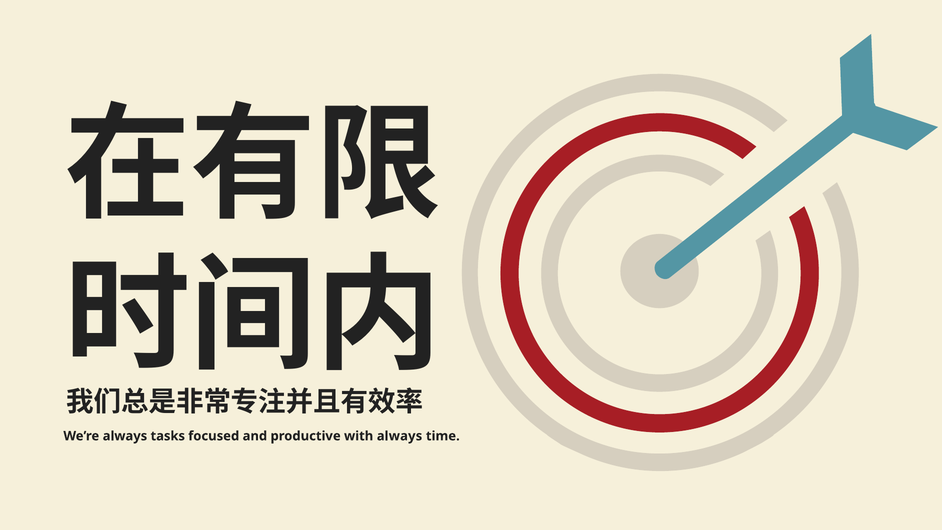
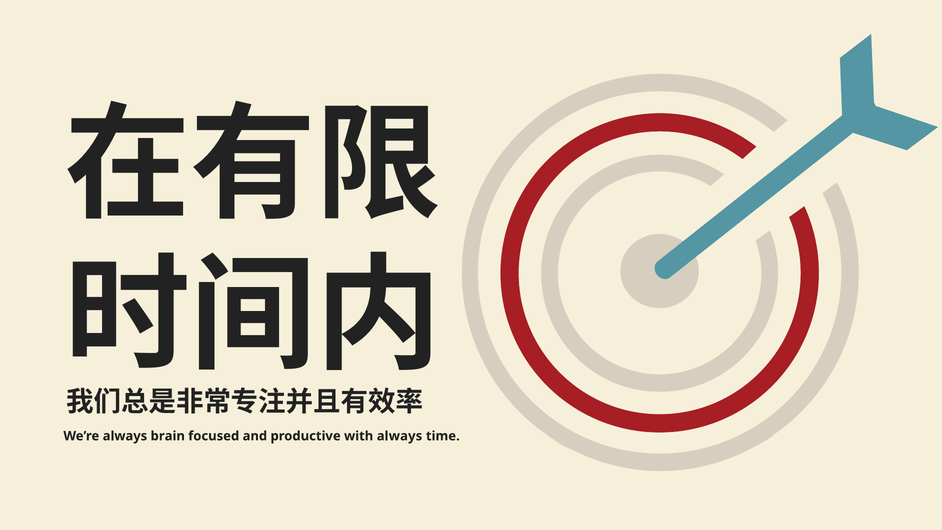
tasks: tasks -> brain
